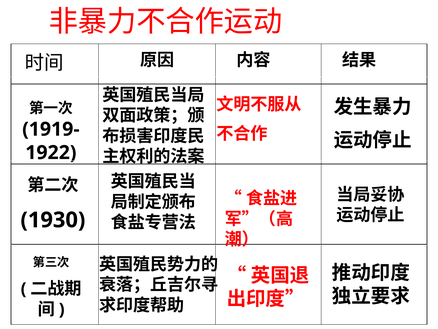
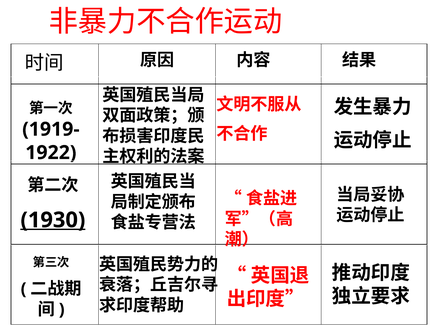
1930 underline: none -> present
